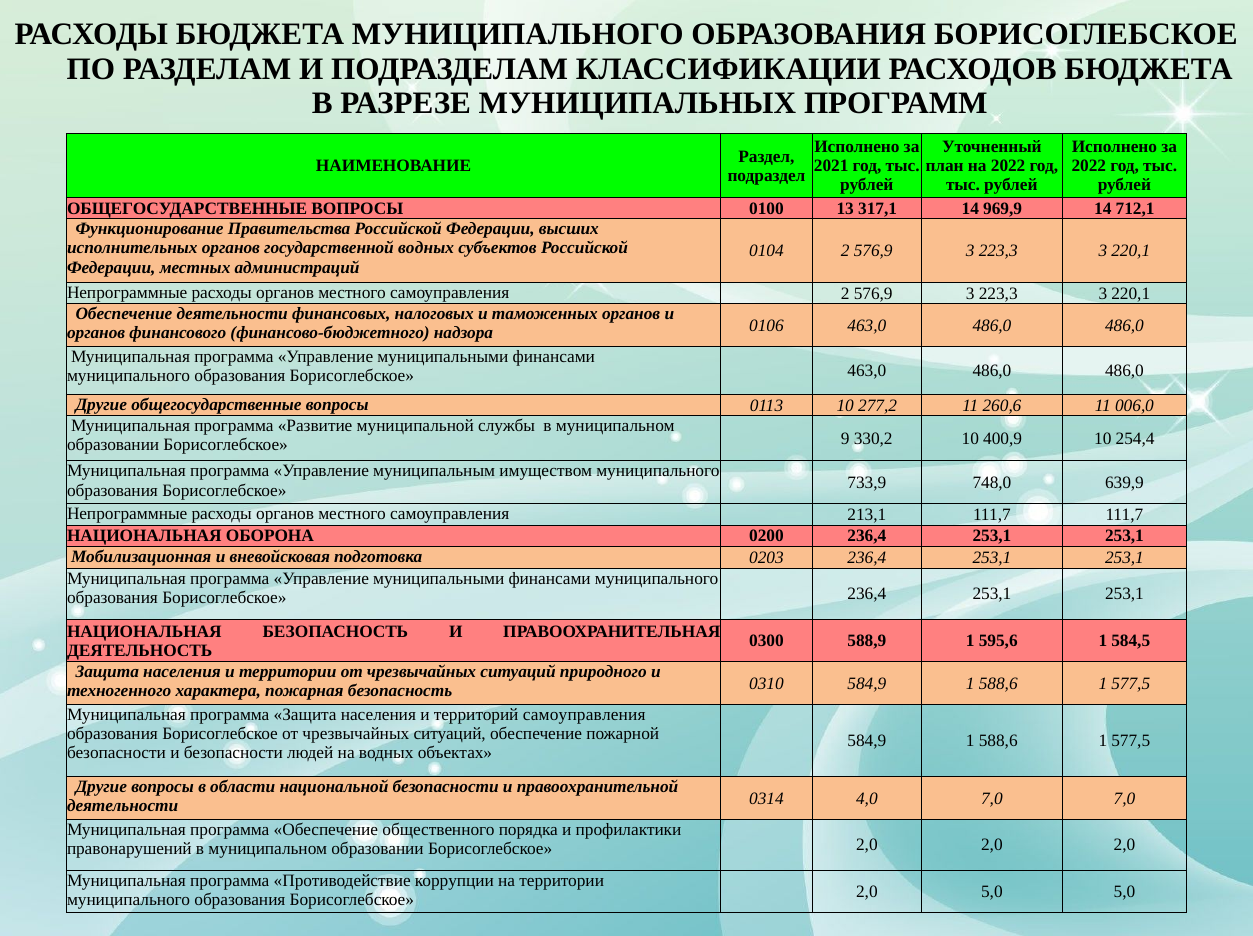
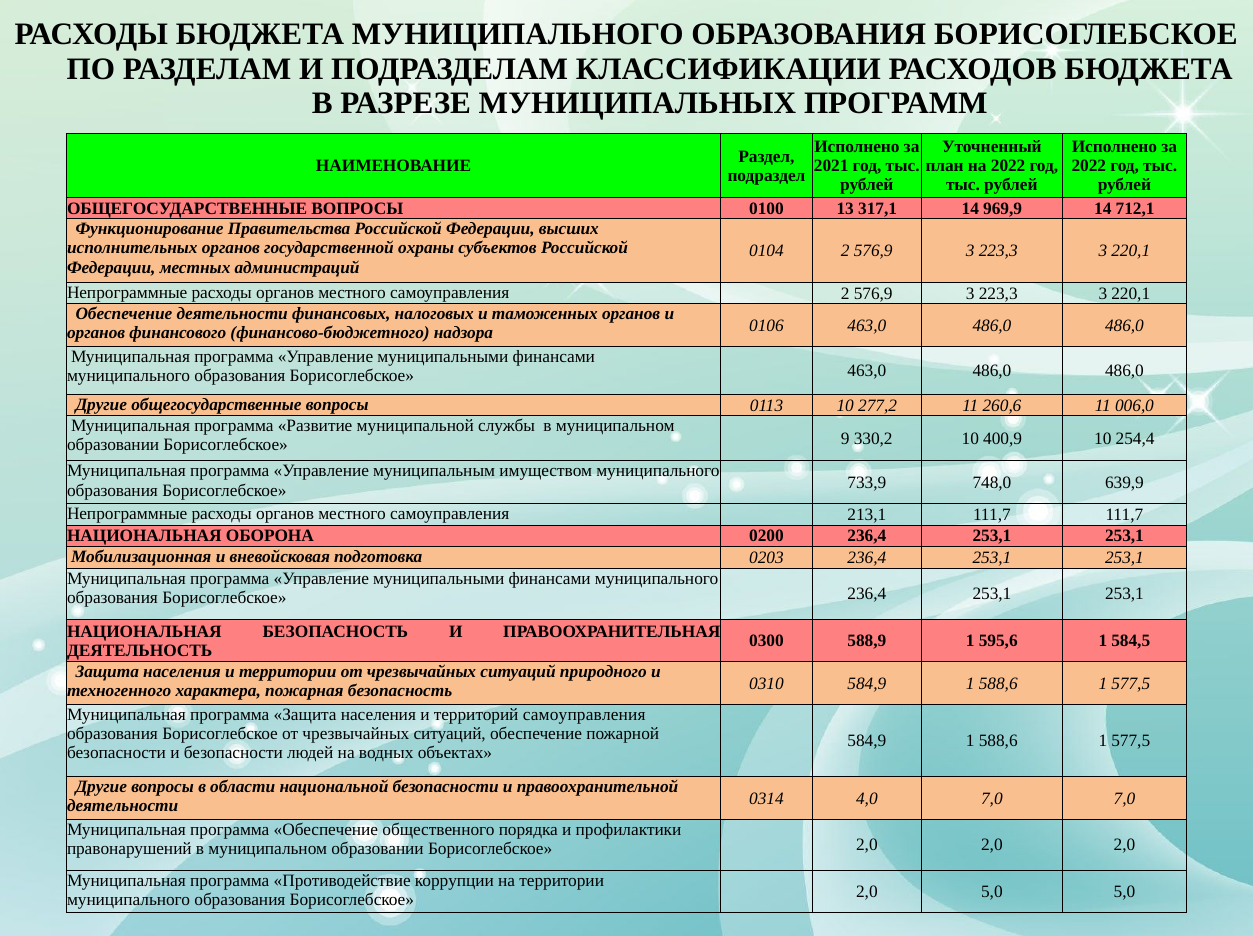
государственной водных: водных -> охраны
